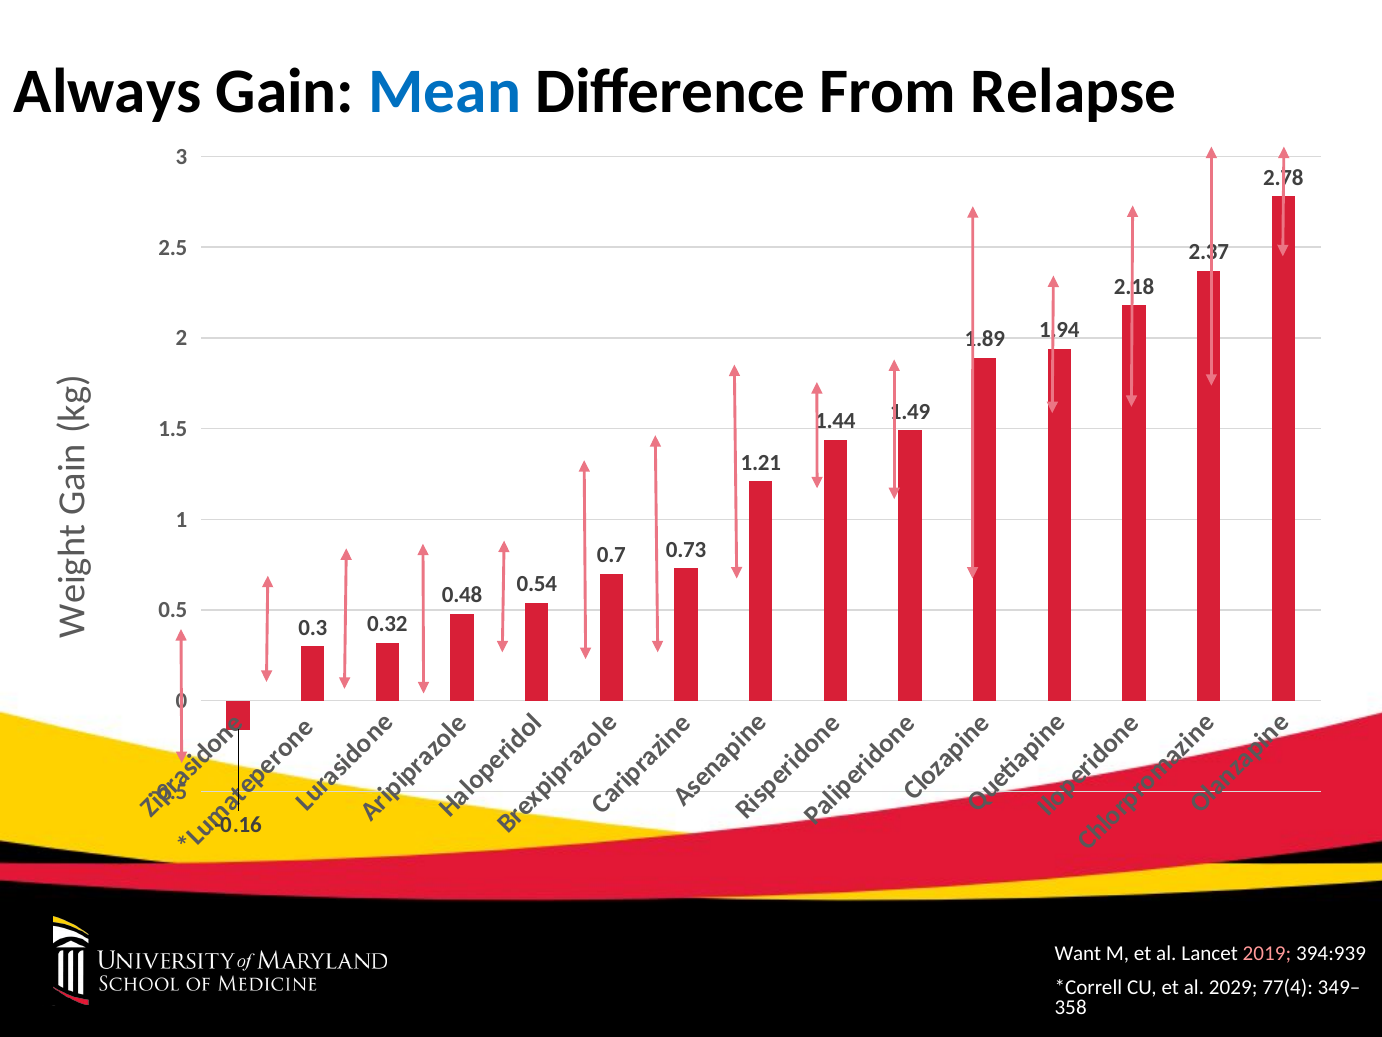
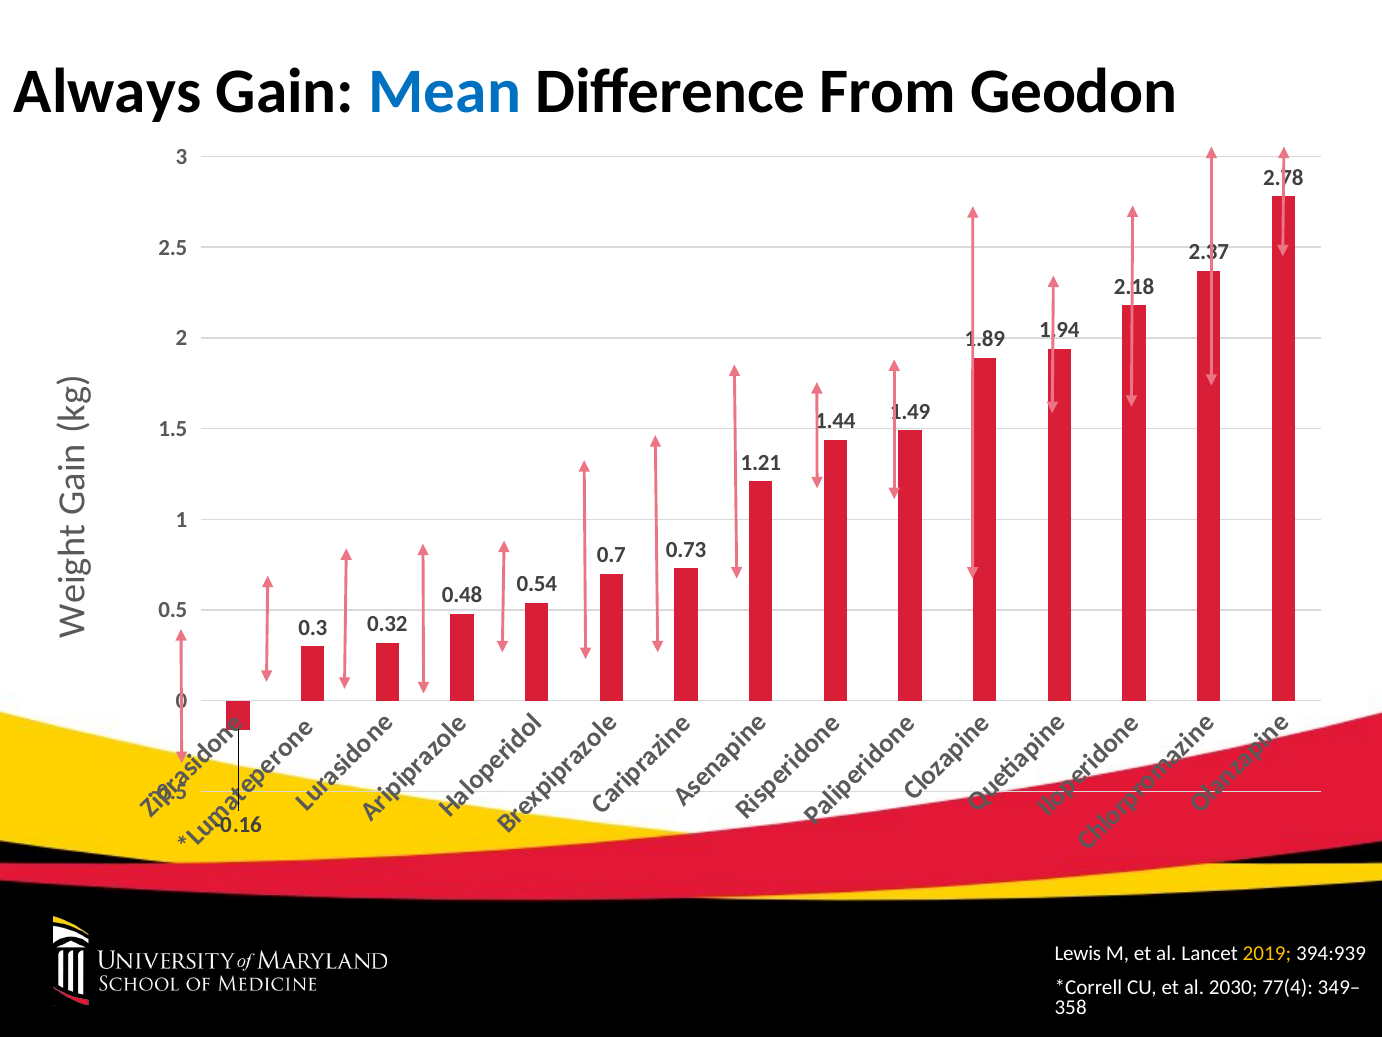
Relapse: Relapse -> Geodon
Want: Want -> Lewis
2019 colour: pink -> yellow
2029: 2029 -> 2030
